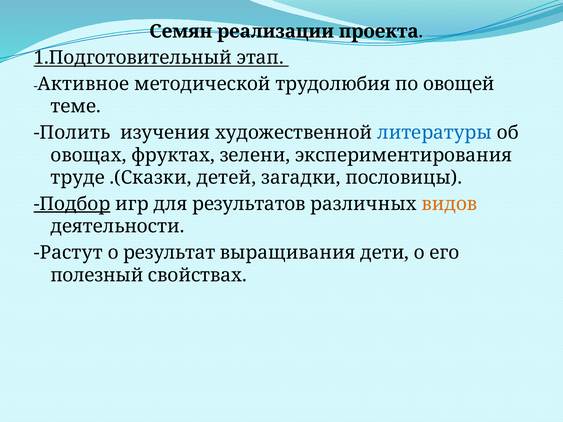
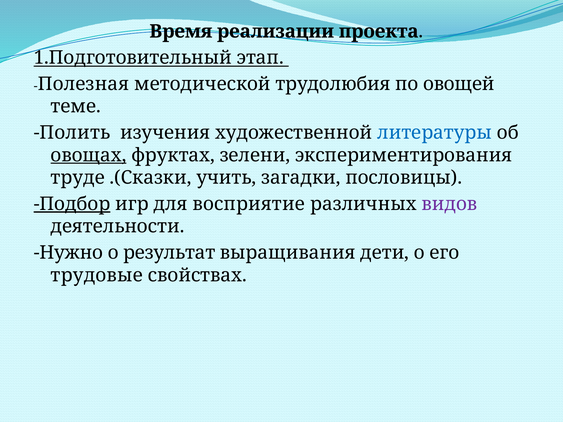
Семян: Семян -> Время
Активное: Активное -> Полезная
овощах underline: none -> present
детей: детей -> учить
результатов: результатов -> восприятие
видов colour: orange -> purple
Растут: Растут -> Нужно
полезный: полезный -> трудовые
